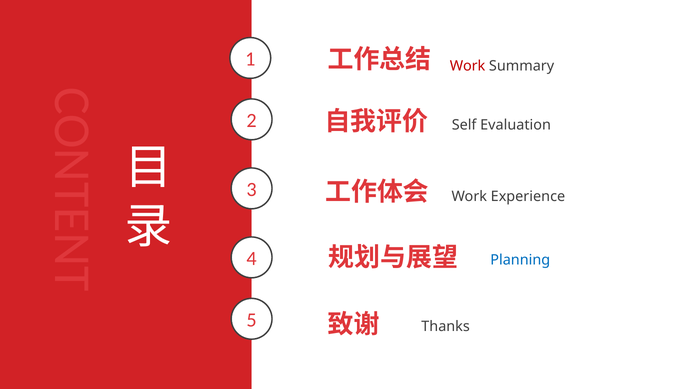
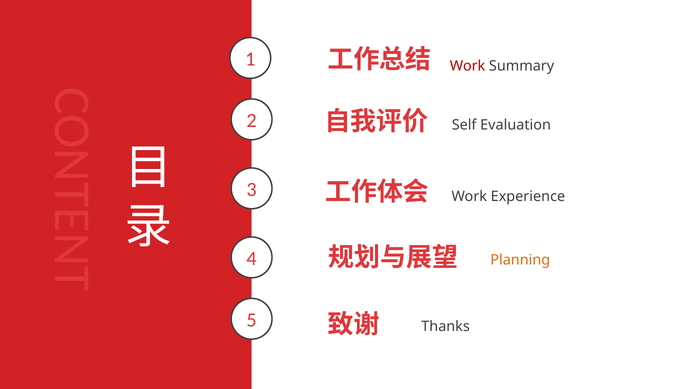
Planning colour: blue -> orange
